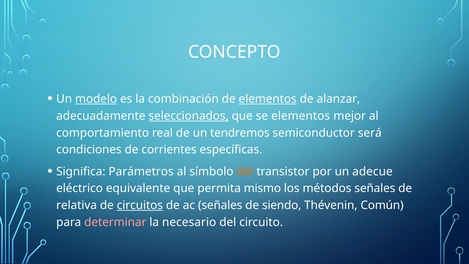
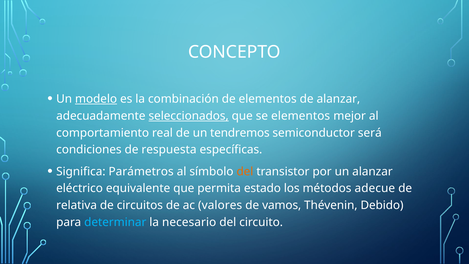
elementos at (268, 99) underline: present -> none
corrientes: corrientes -> respuesta
un adecue: adecue -> alanzar
mismo: mismo -> estado
métodos señales: señales -> adecue
circuitos underline: present -> none
ac señales: señales -> valores
siendo: siendo -> vamos
Común: Común -> Debido
determinar colour: pink -> light blue
